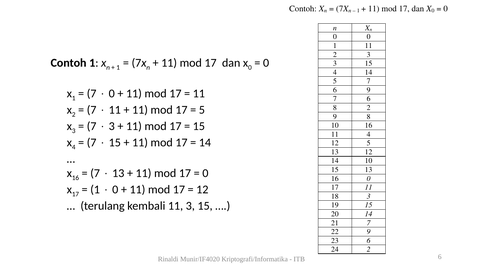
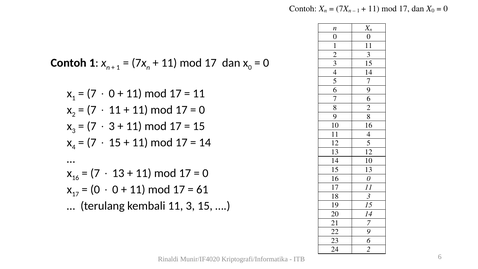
5 at (202, 110): 5 -> 0
1 at (95, 189): 1 -> 0
12 at (202, 189): 12 -> 61
